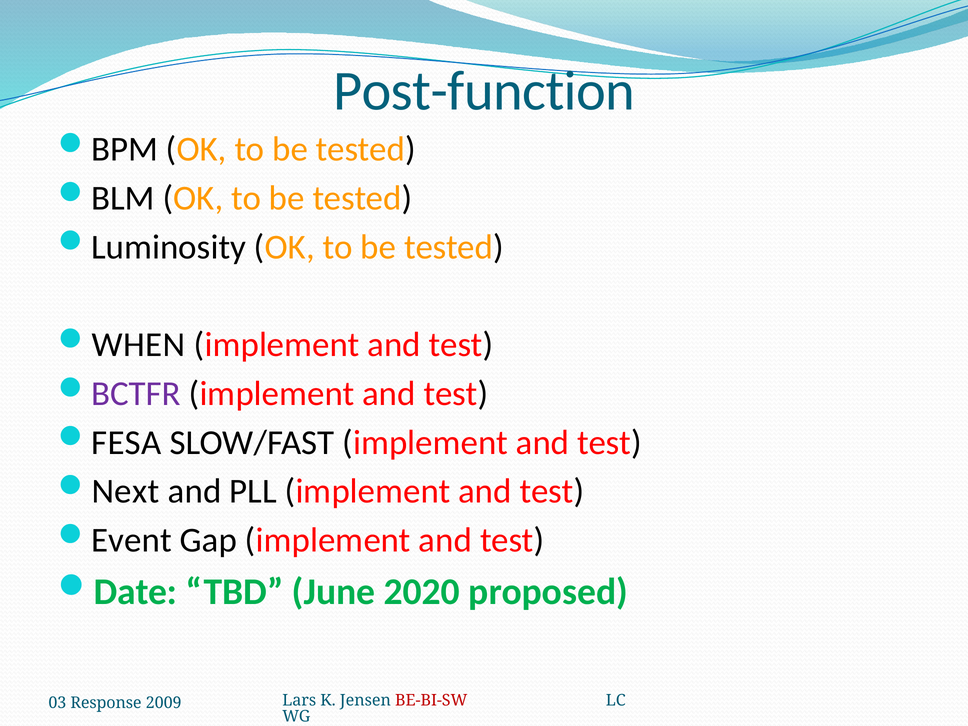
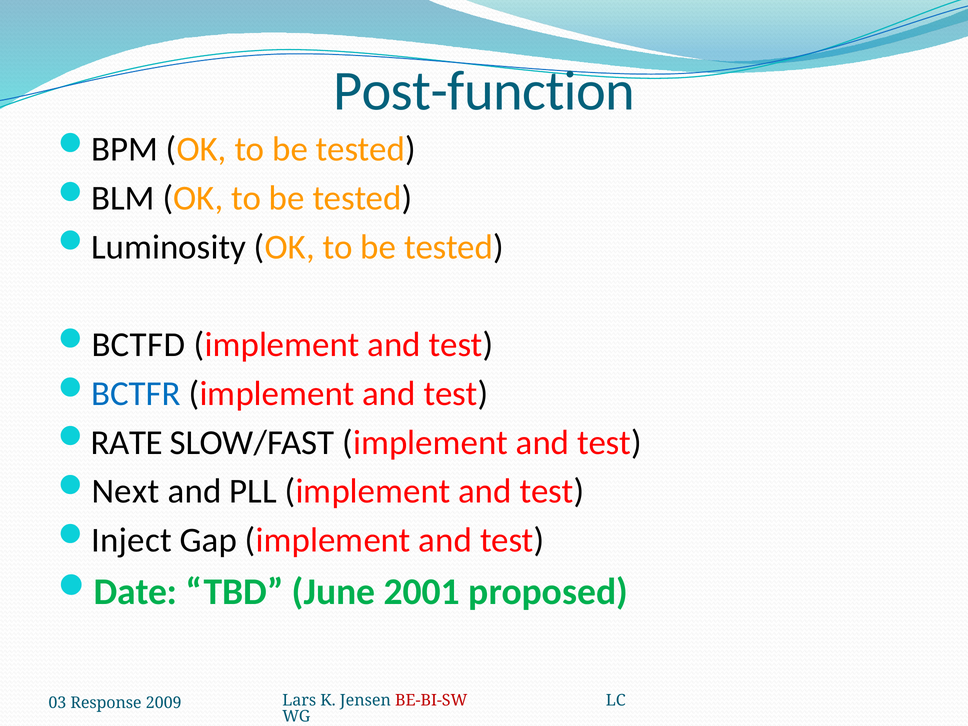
WHEN: WHEN -> BCTFD
BCTFR colour: purple -> blue
FESA: FESA -> RATE
Event: Event -> Inject
2020: 2020 -> 2001
